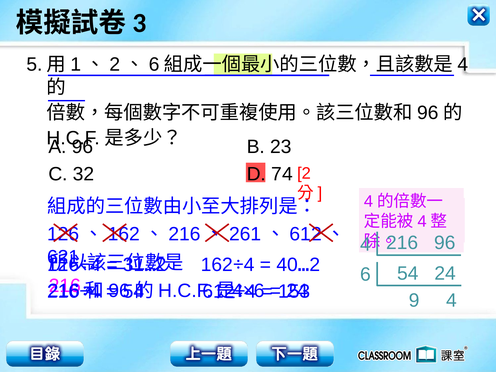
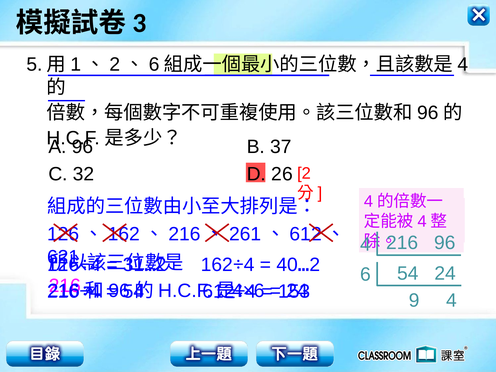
23: 23 -> 37
74: 74 -> 26
